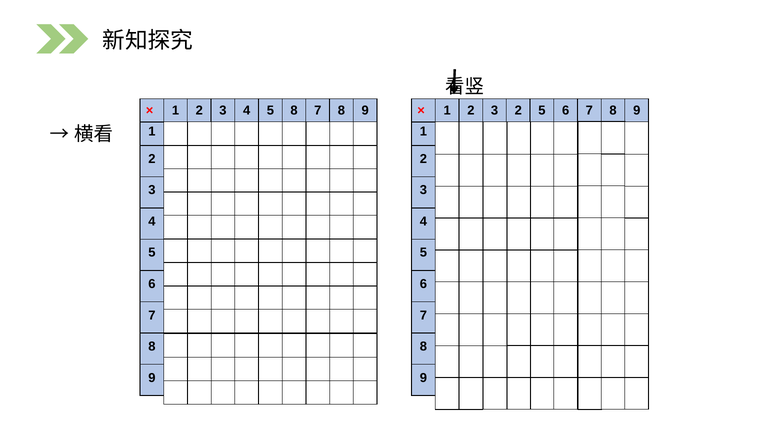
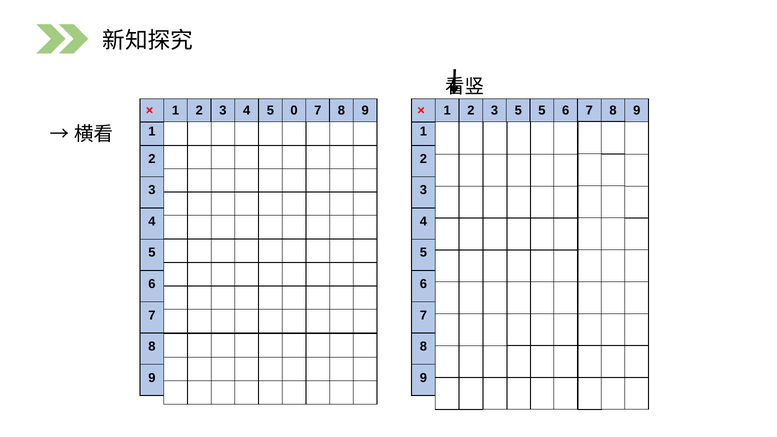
5 8: 8 -> 0
2 3 2: 2 -> 5
